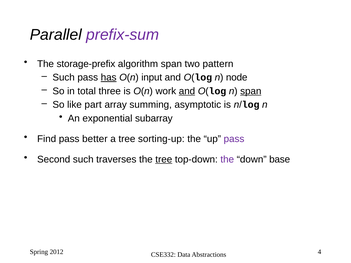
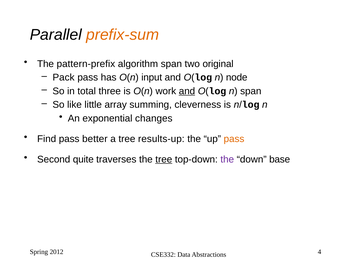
prefix-sum colour: purple -> orange
storage-prefix: storage-prefix -> pattern-prefix
pattern: pattern -> original
Such at (64, 78): Such -> Pack
has underline: present -> none
span at (251, 91) underline: present -> none
part: part -> little
asymptotic: asymptotic -> cleverness
subarray: subarray -> changes
sorting-up: sorting-up -> results-up
pass at (234, 139) colour: purple -> orange
Second such: such -> quite
